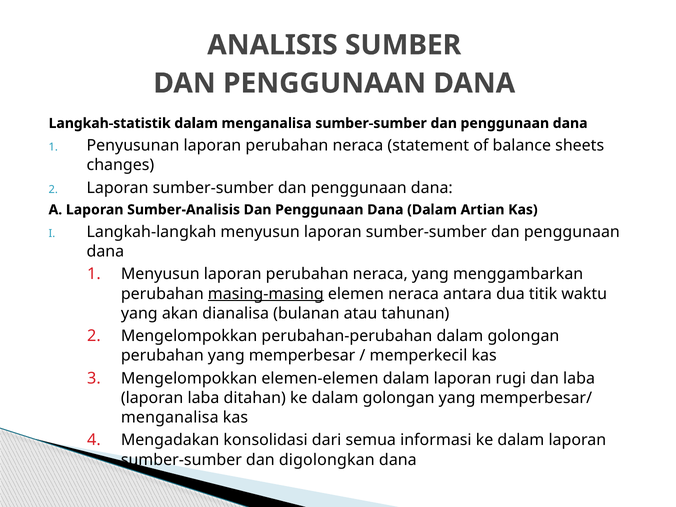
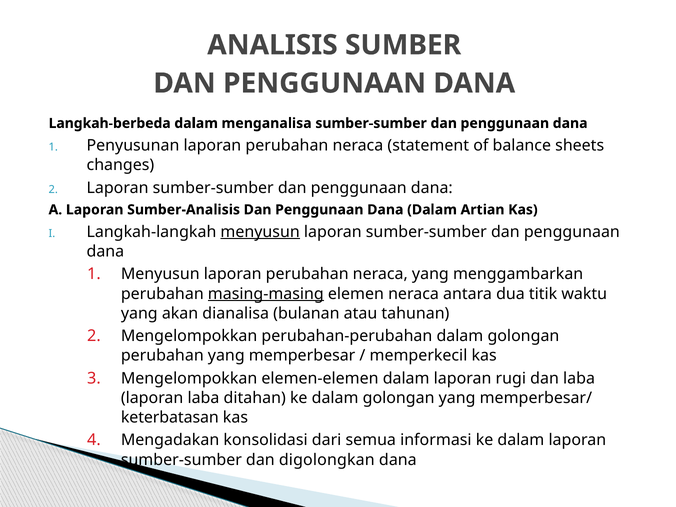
Langkah-statistik: Langkah-statistik -> Langkah-berbeda
menyusun at (260, 232) underline: none -> present
menganalisa at (170, 418): menganalisa -> keterbatasan
